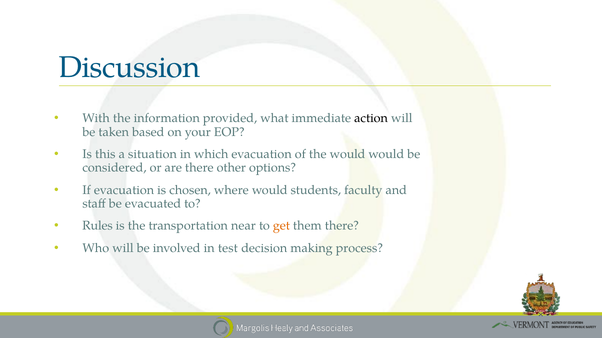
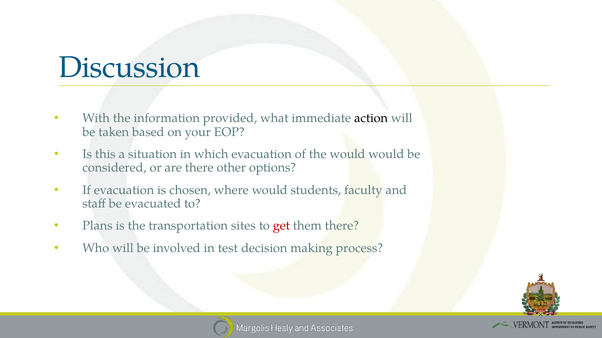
Rules: Rules -> Plans
near: near -> sites
get colour: orange -> red
